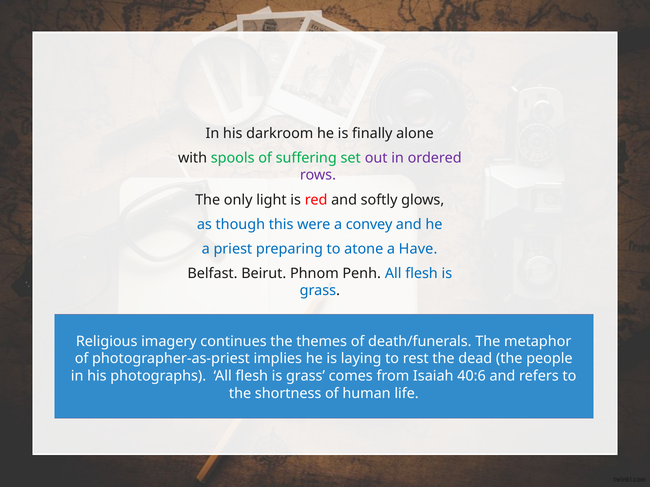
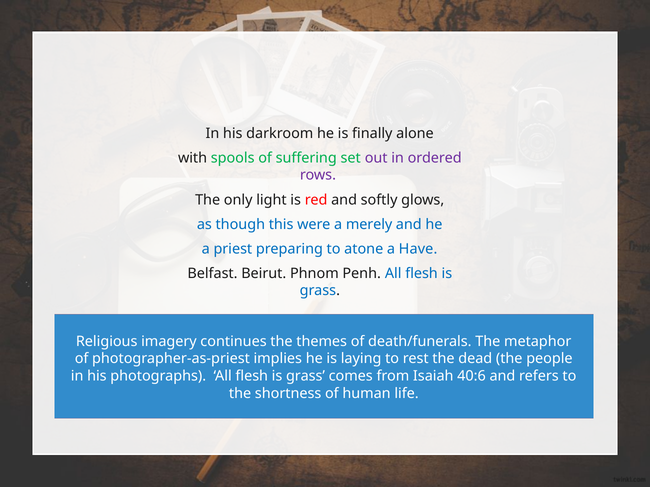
convey: convey -> merely
